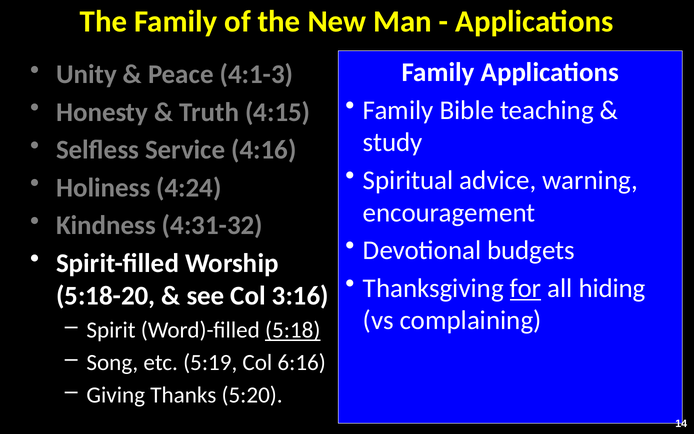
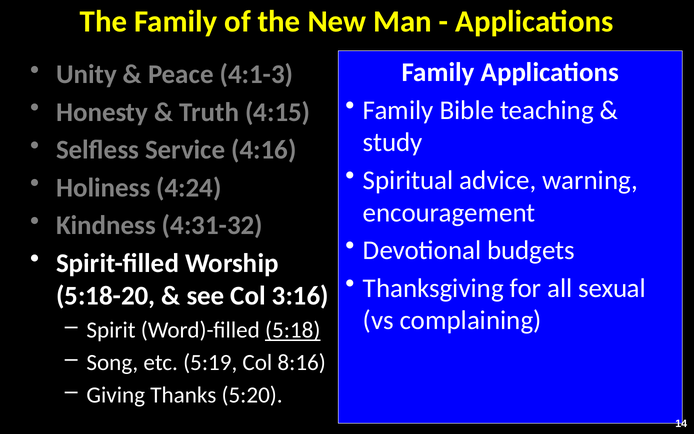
for underline: present -> none
hiding: hiding -> sexual
6:16: 6:16 -> 8:16
